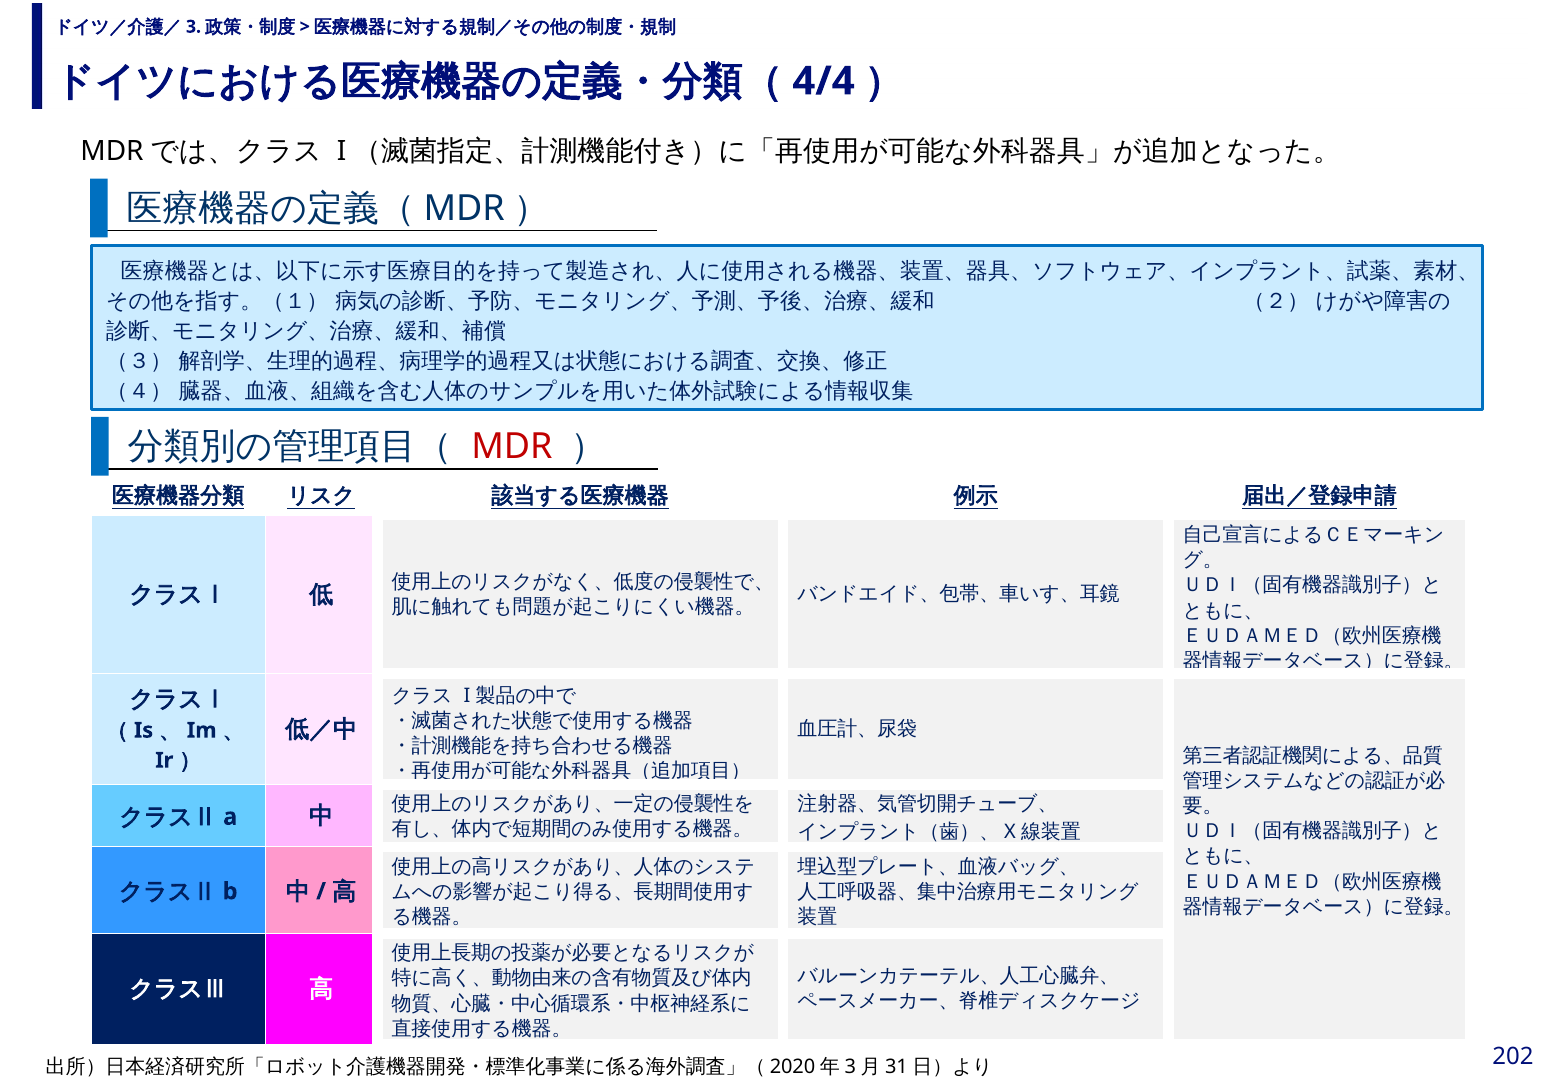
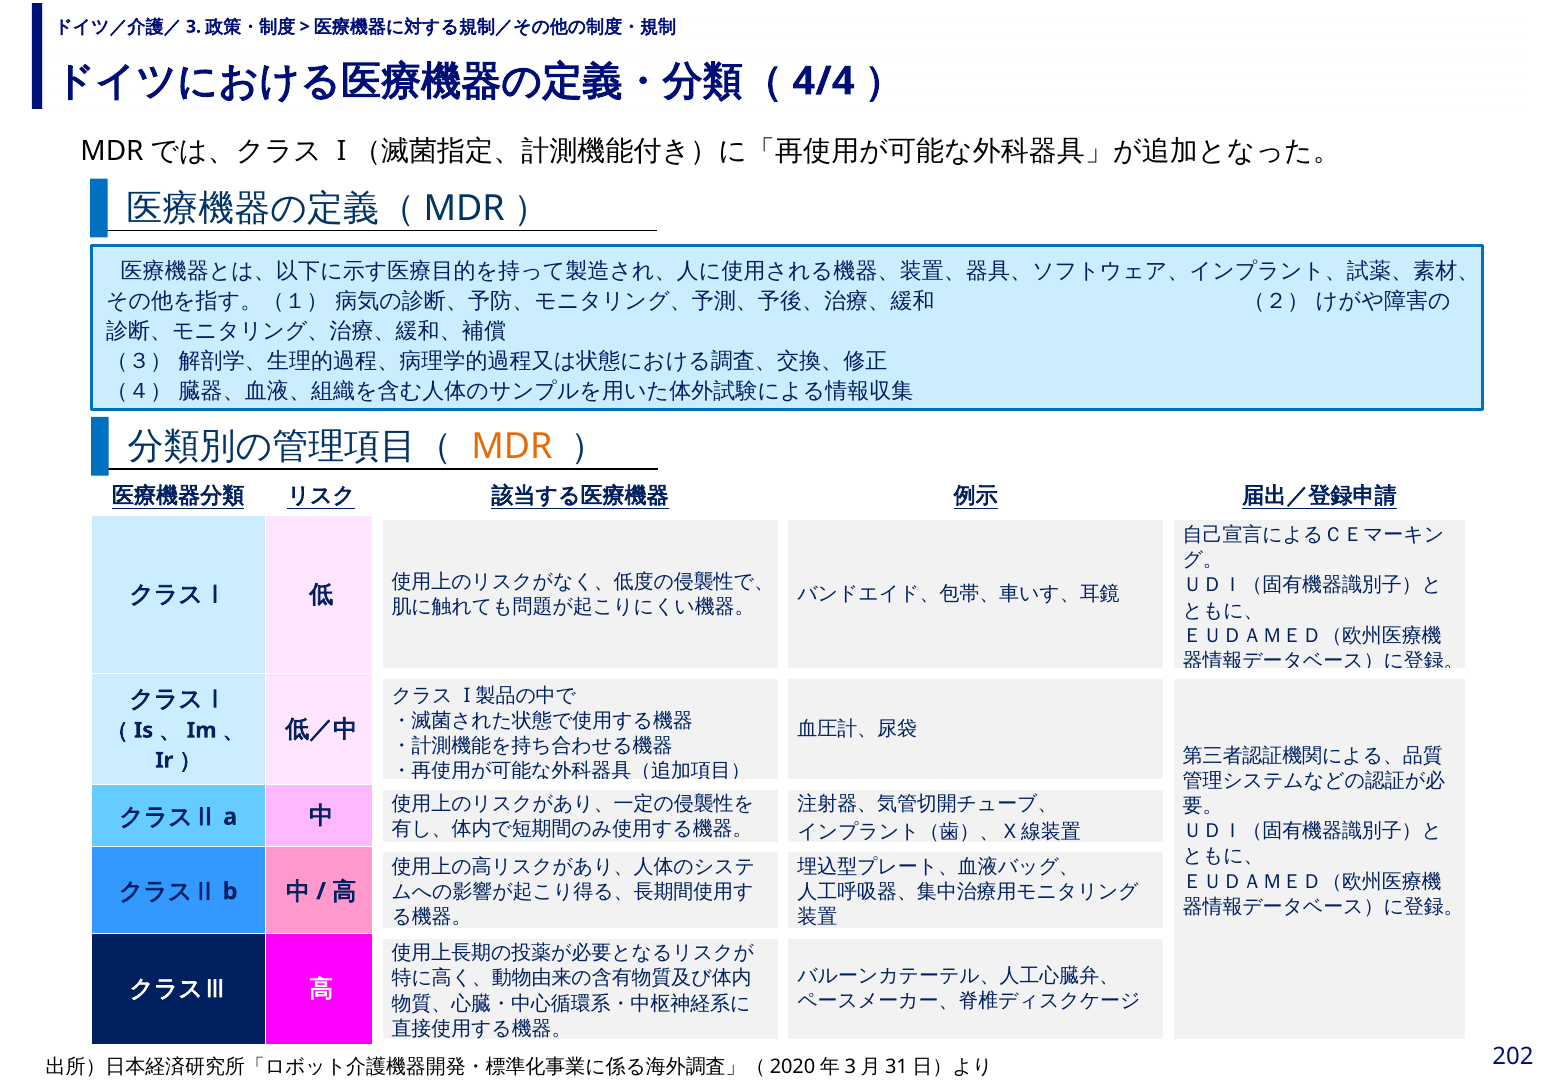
MDR colour: red -> orange
